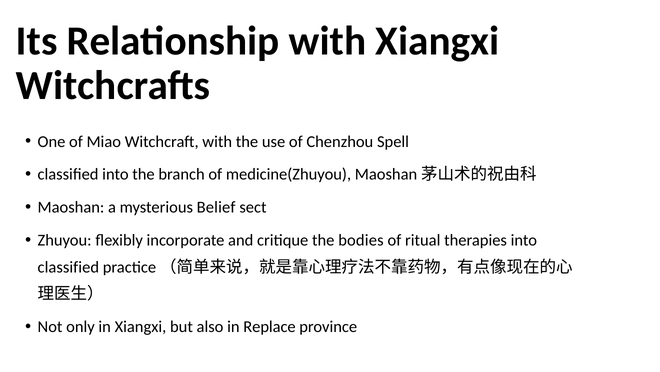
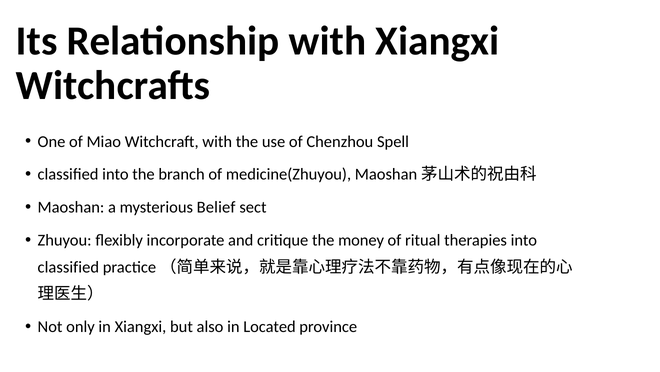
bodies: bodies -> money
Replace: Replace -> Located
